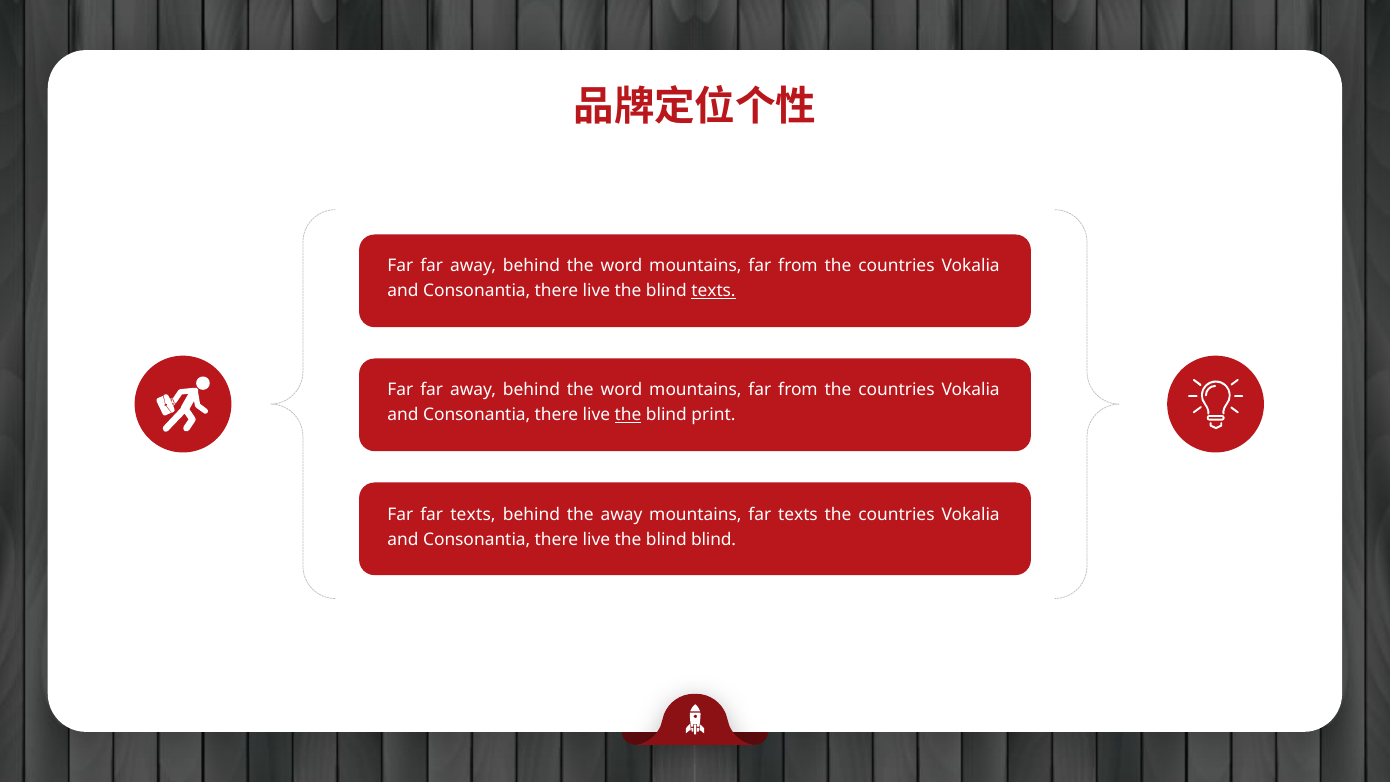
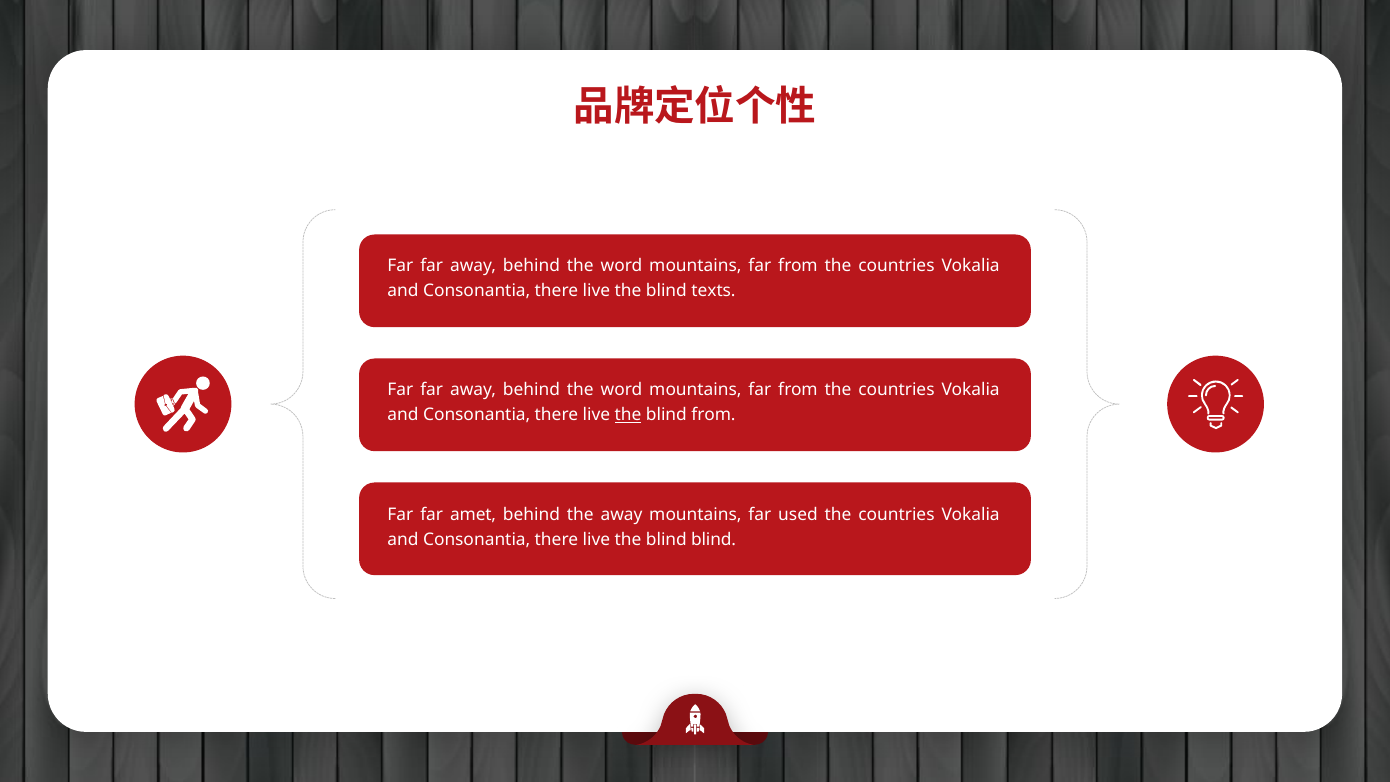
texts at (714, 291) underline: present -> none
blind print: print -> from
Far far texts: texts -> amet
mountains far texts: texts -> used
